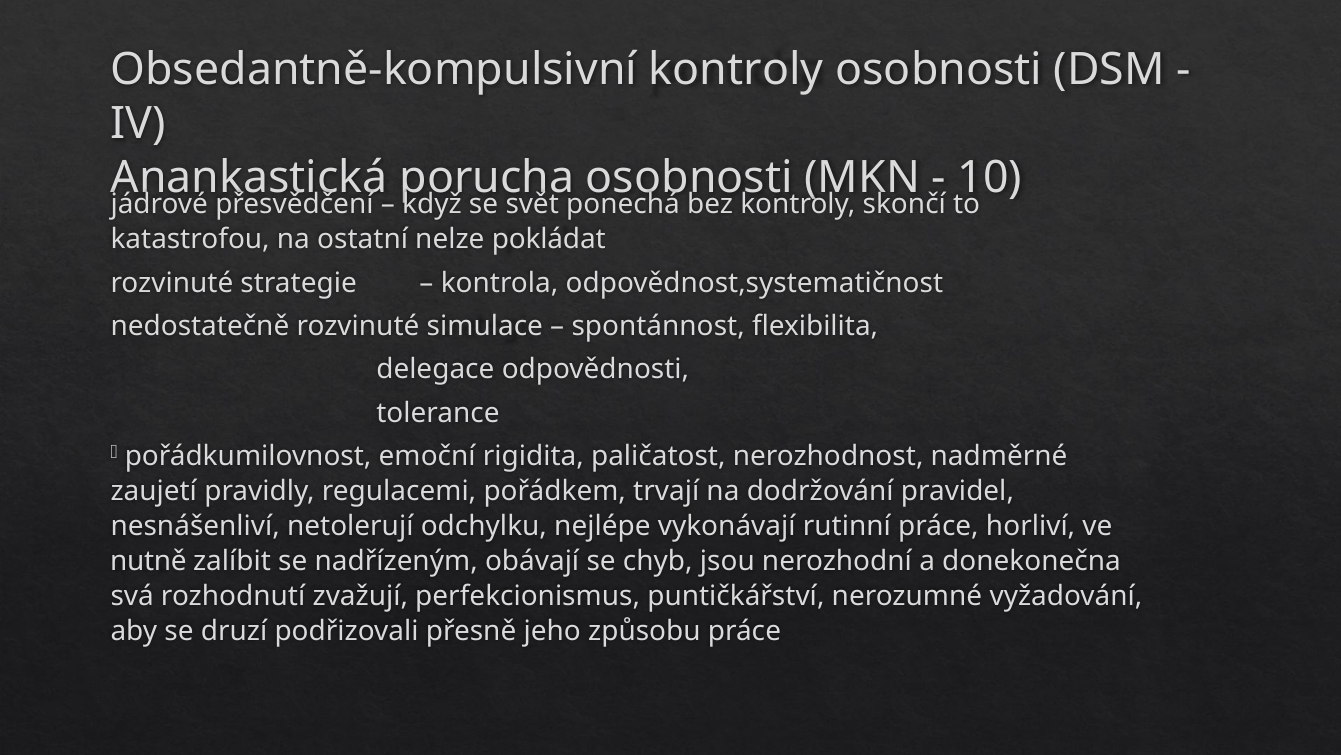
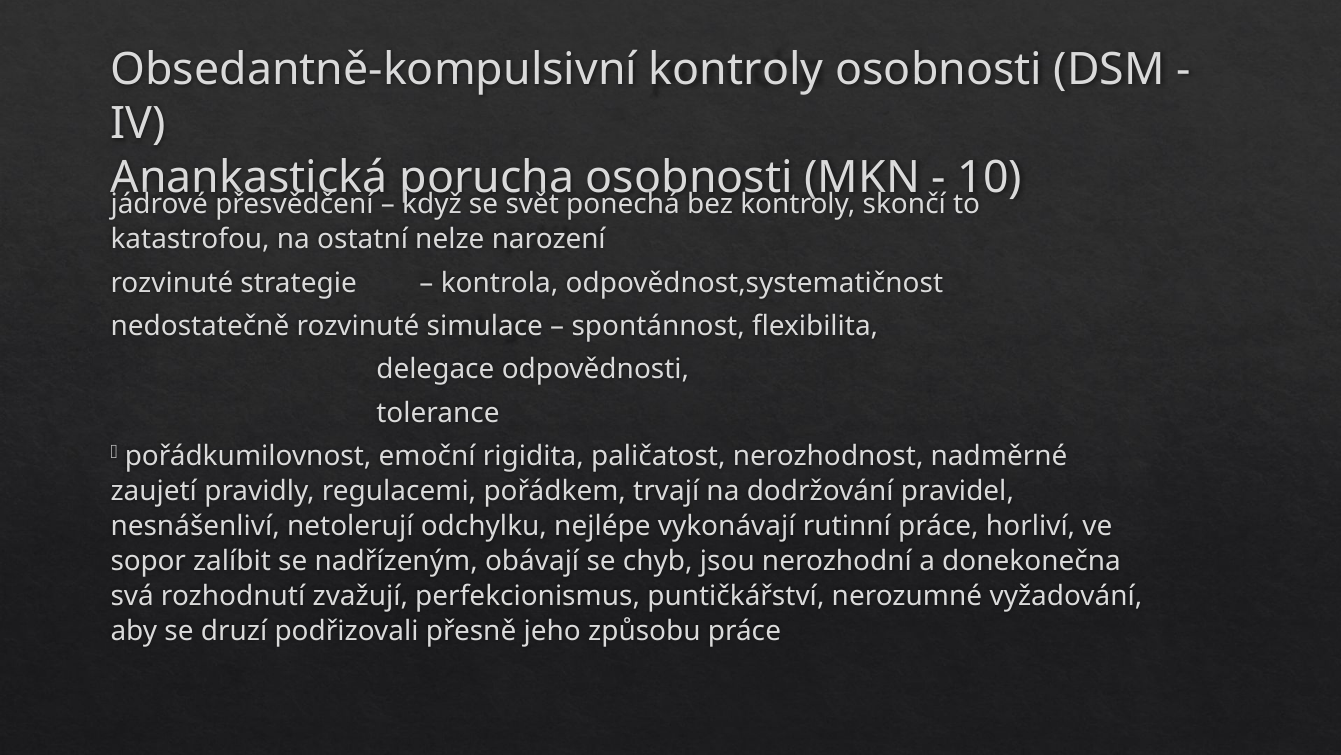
pokládat: pokládat -> narození
nutně: nutně -> sopor
